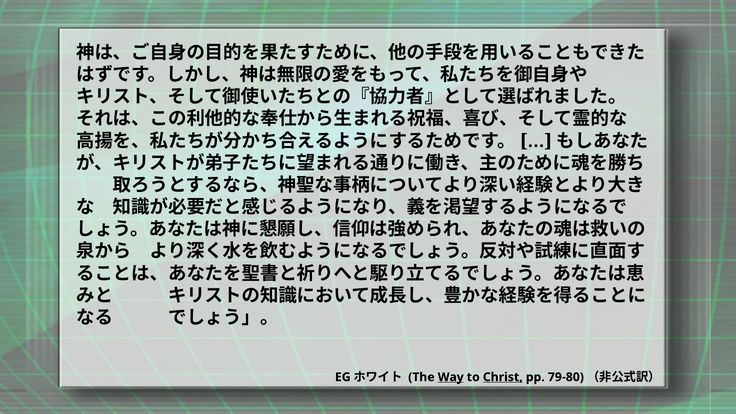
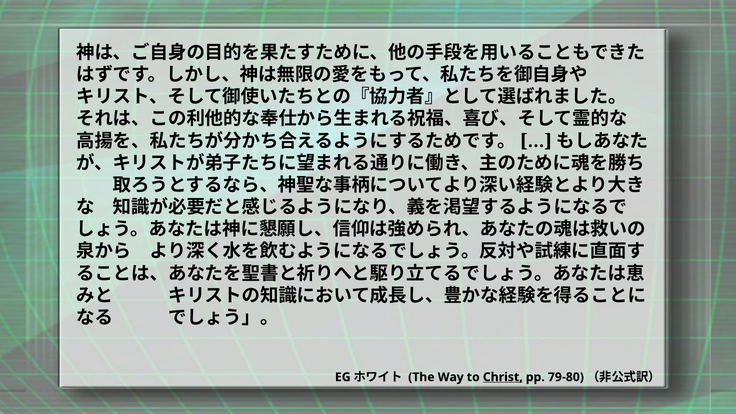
Way underline: present -> none
